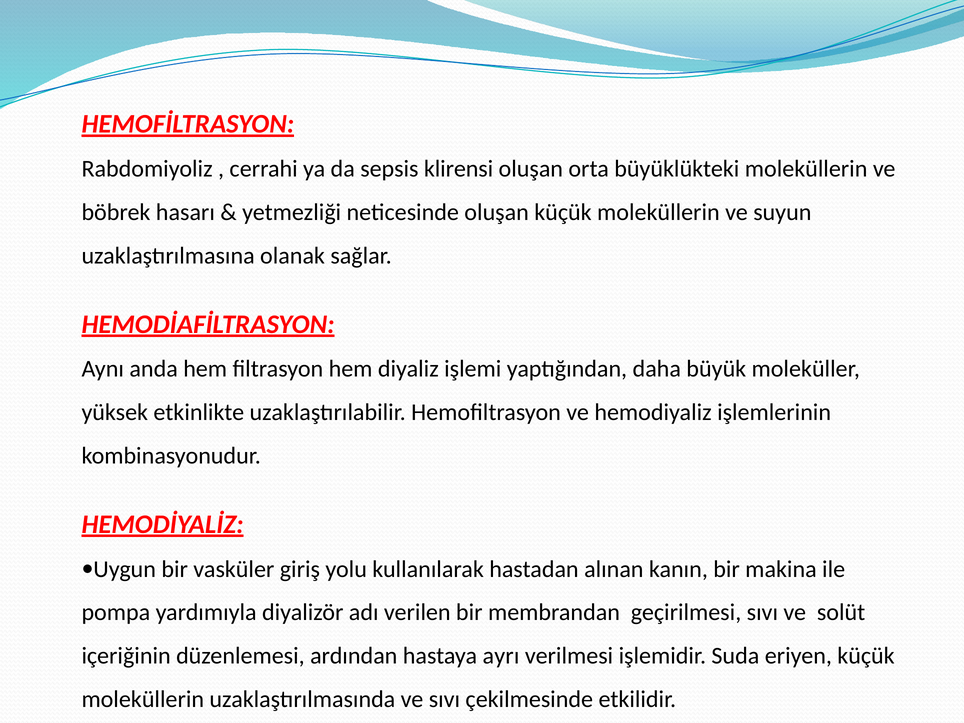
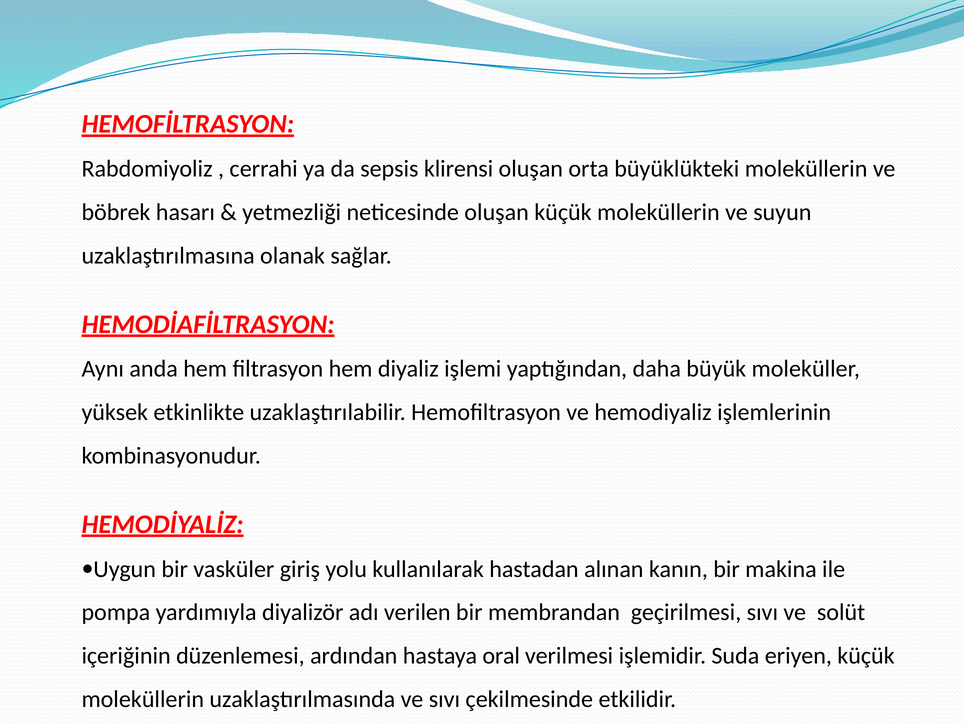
ayrı: ayrı -> oral
